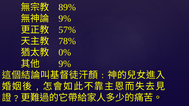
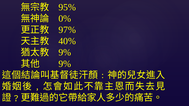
89%: 89% -> 95%
9% at (65, 19): 9% -> 0%
57%: 57% -> 97%
78%: 78% -> 40%
0% at (65, 53): 0% -> 9%
